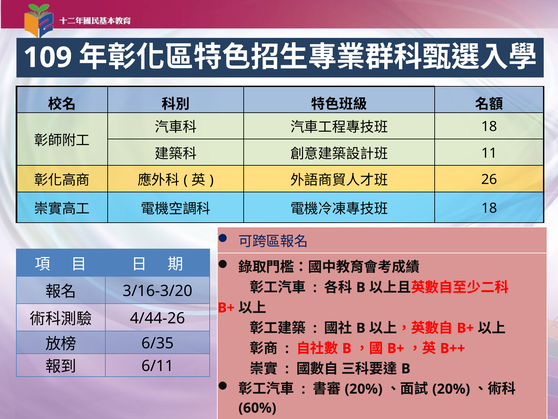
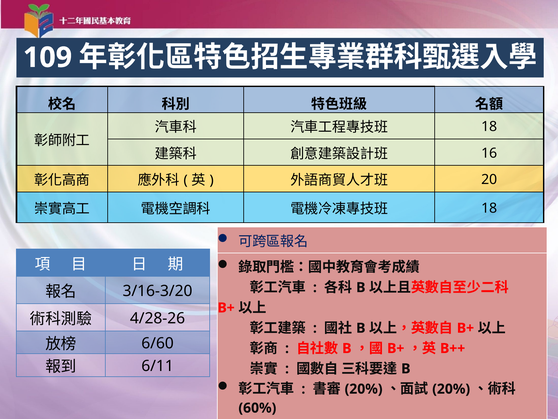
11: 11 -> 16
26: 26 -> 20
4/44-26: 4/44-26 -> 4/28-26
6/35: 6/35 -> 6/60
